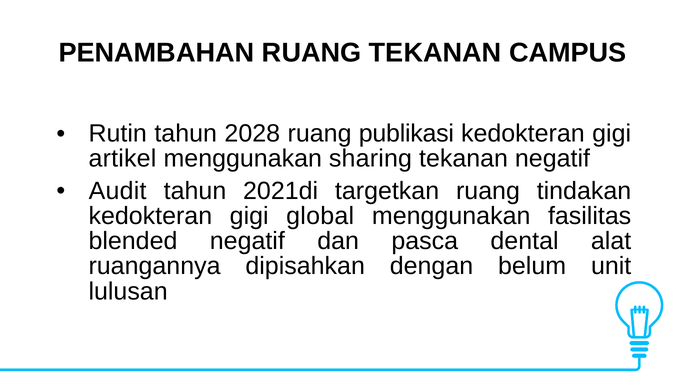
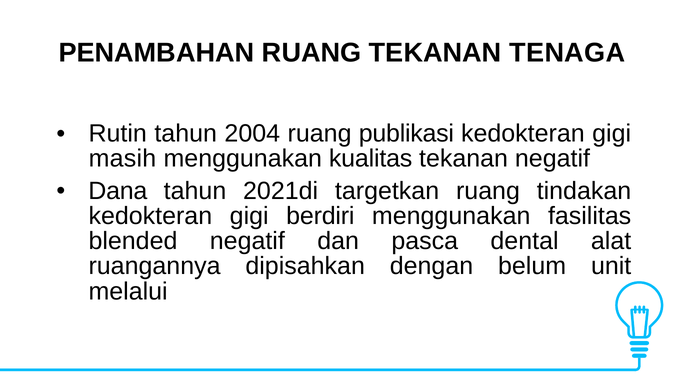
CAMPUS: CAMPUS -> TENAGA
2028: 2028 -> 2004
artikel: artikel -> masih
sharing: sharing -> kualitas
Audit: Audit -> Dana
global: global -> berdiri
lulusan: lulusan -> melalui
